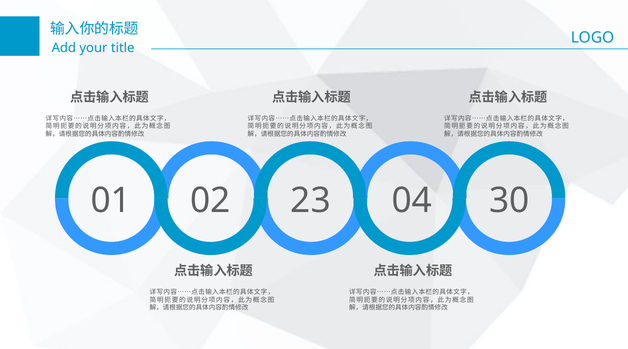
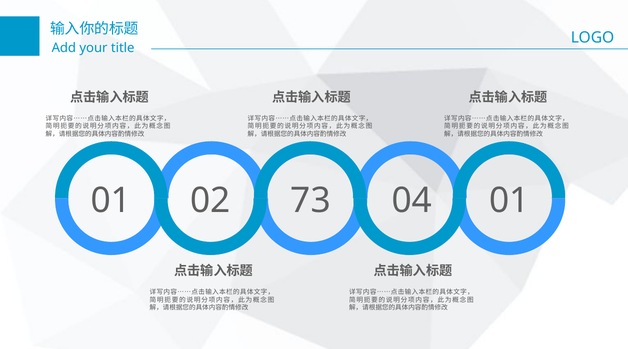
23: 23 -> 73
04 30: 30 -> 01
